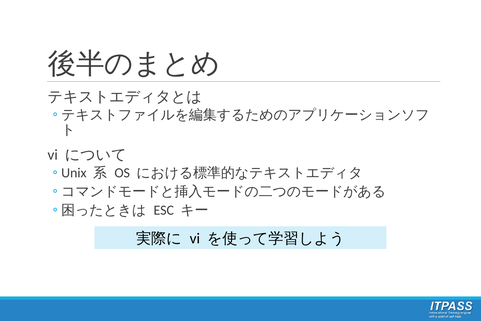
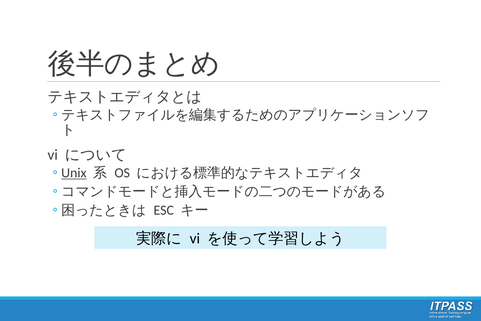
Unix underline: none -> present
